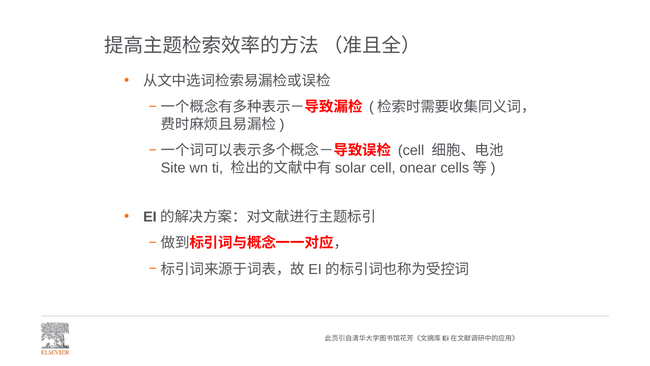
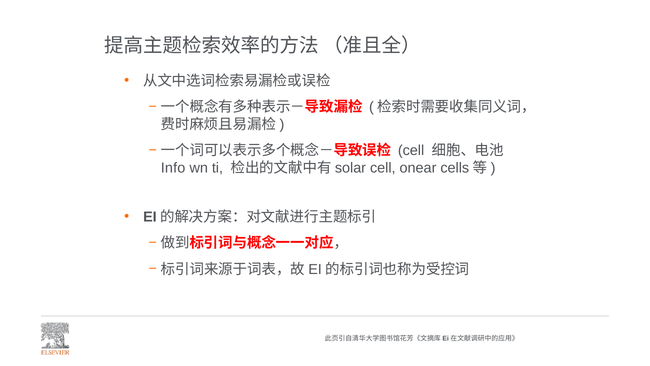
Site: Site -> Info
